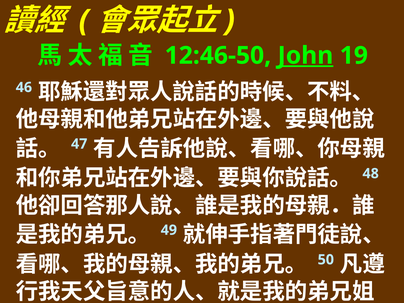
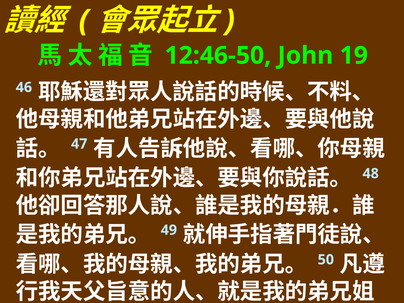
John underline: present -> none
